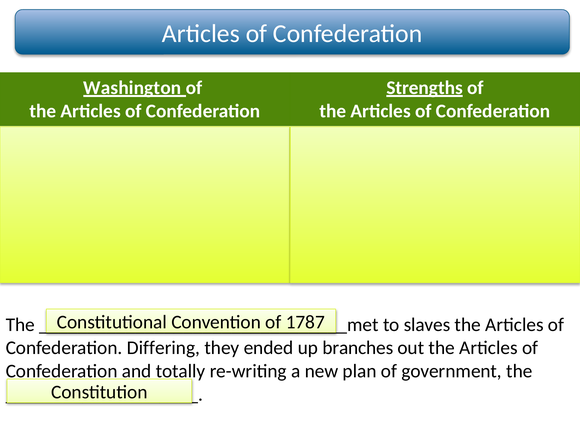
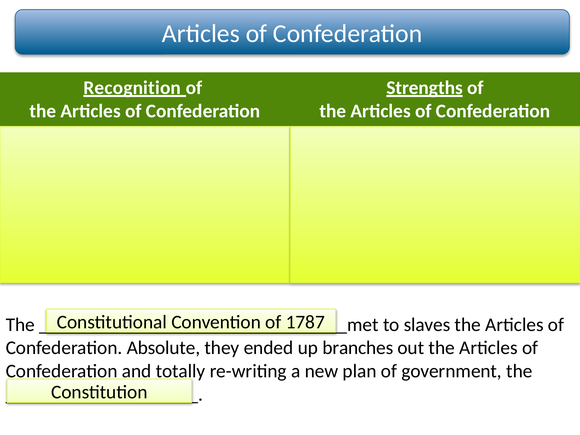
Washington: Washington -> Recognition
Differing: Differing -> Absolute
